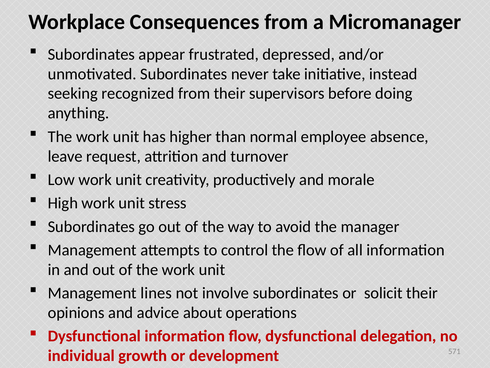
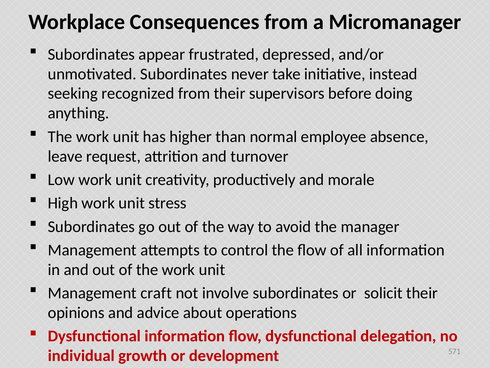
lines: lines -> craft
